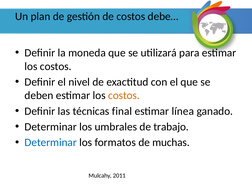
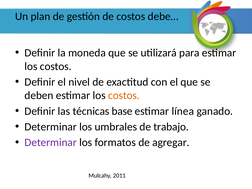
final: final -> base
Determinar at (51, 142) colour: blue -> purple
muchas: muchas -> agregar
